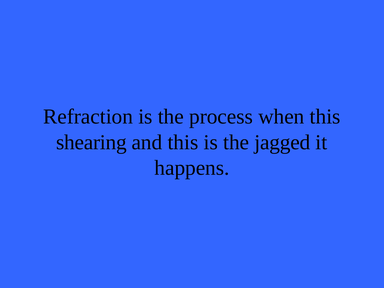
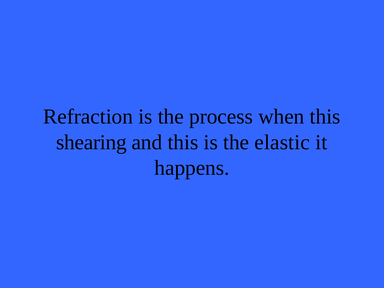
jagged: jagged -> elastic
